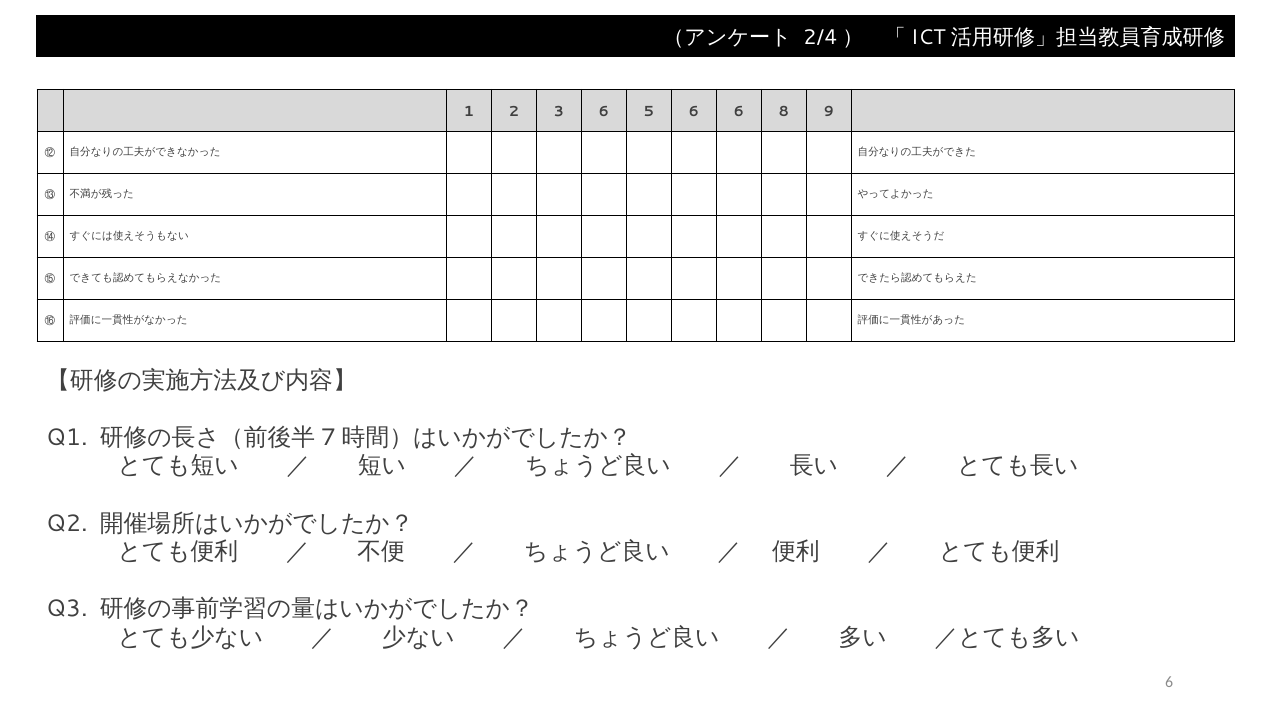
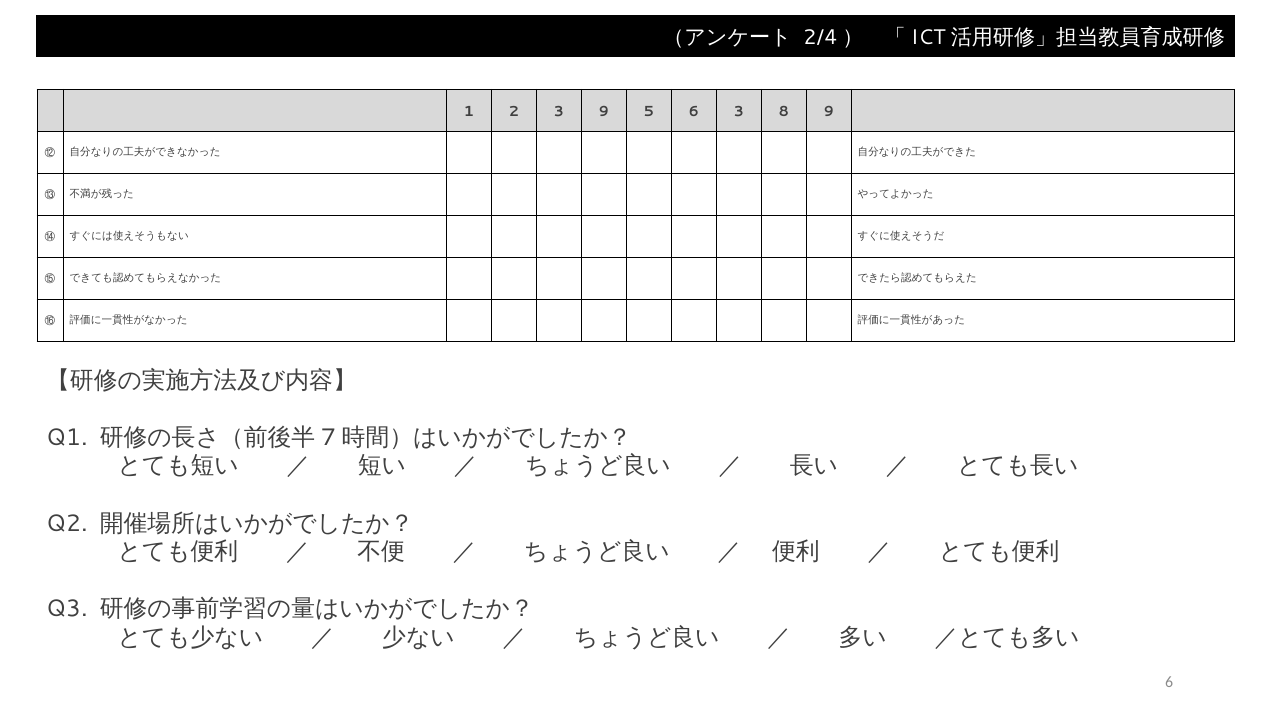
3 6: 6 -> 9
6 6: 6 -> 3
